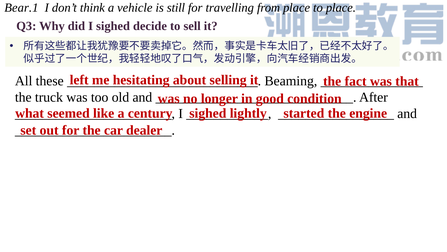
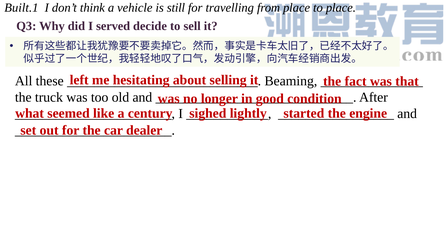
Bear.1: Bear.1 -> Built.1
I sighed: sighed -> served
